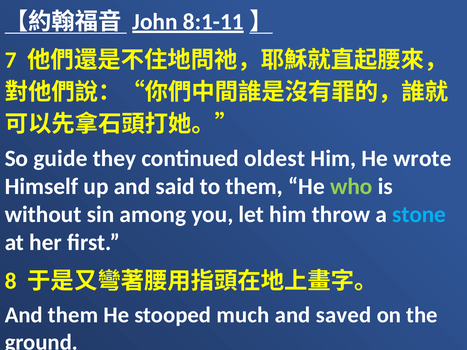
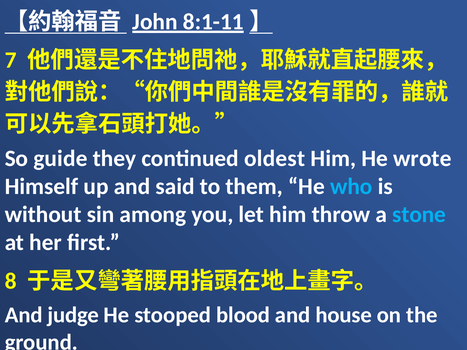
who colour: light green -> light blue
And them: them -> judge
much: much -> blood
saved: saved -> house
